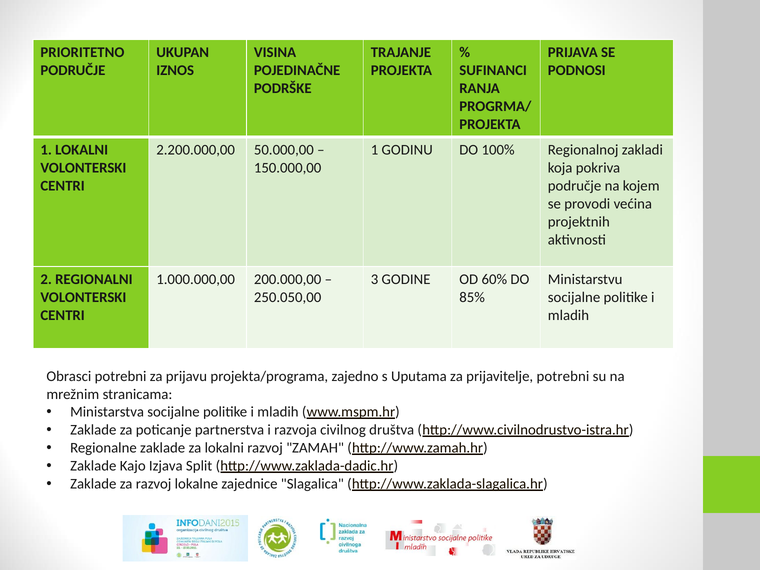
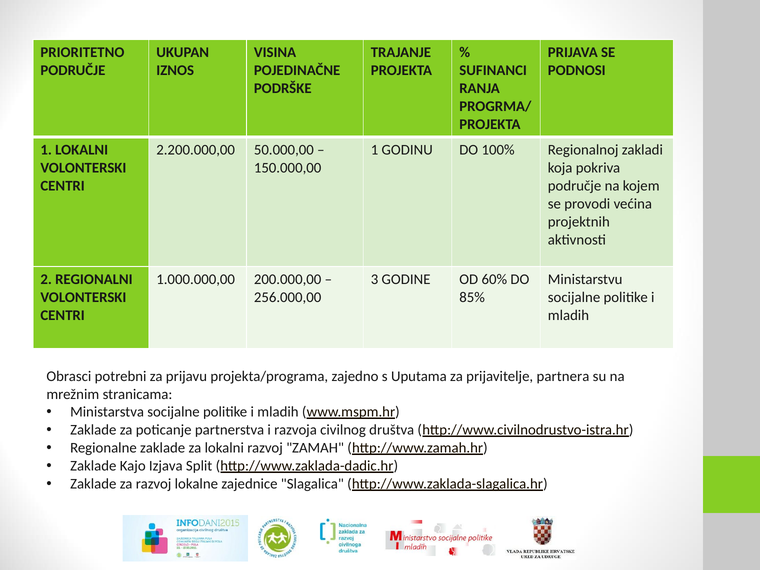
250.050,00: 250.050,00 -> 256.000,00
prijavitelje potrebni: potrebni -> partnera
